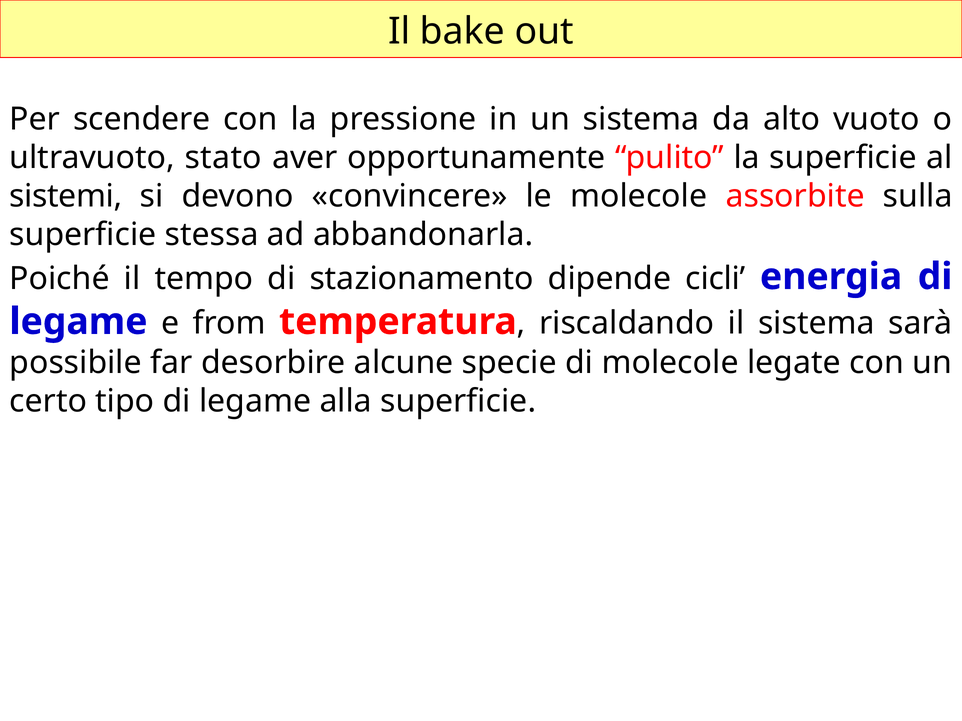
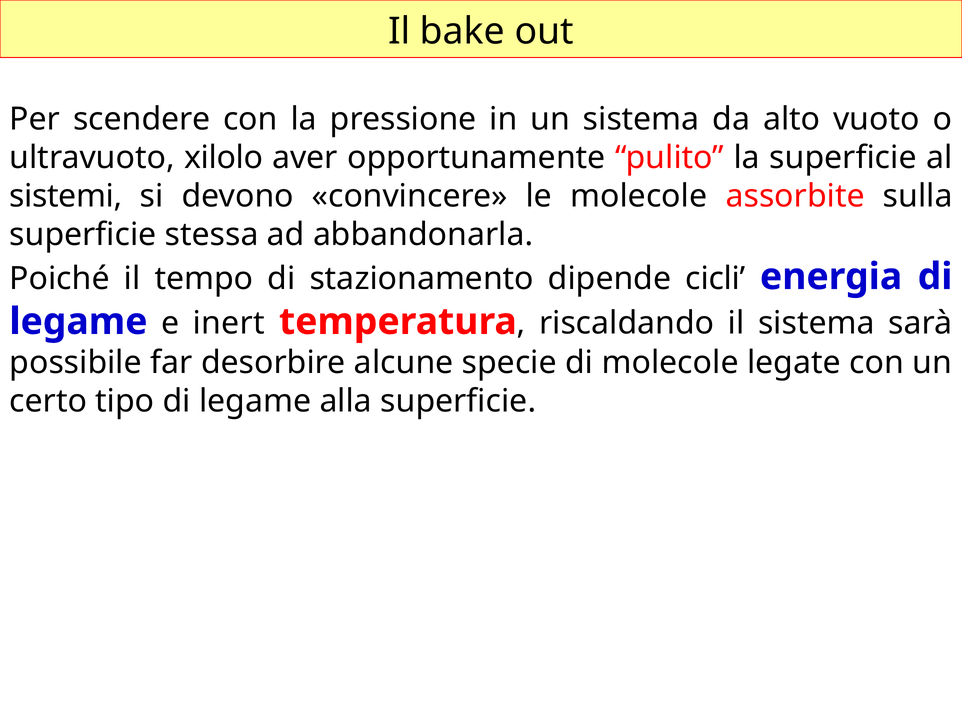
stato: stato -> xilolo
from: from -> inert
